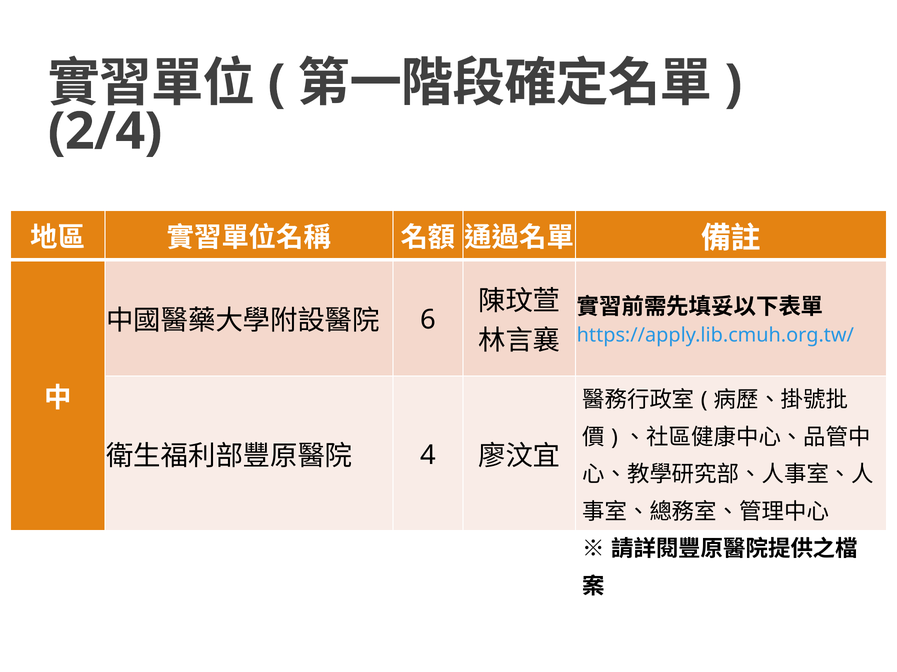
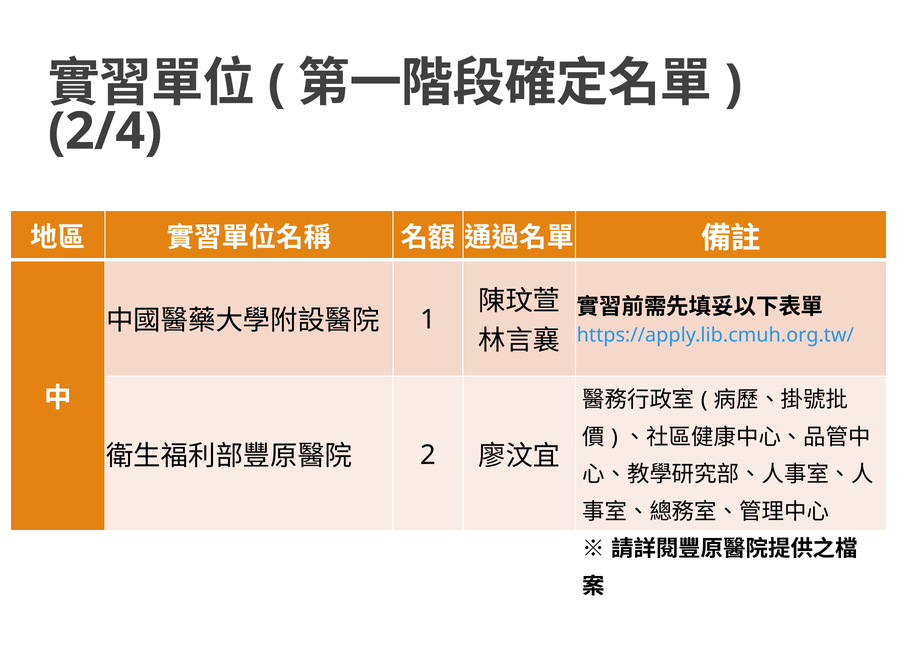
6: 6 -> 1
4: 4 -> 2
